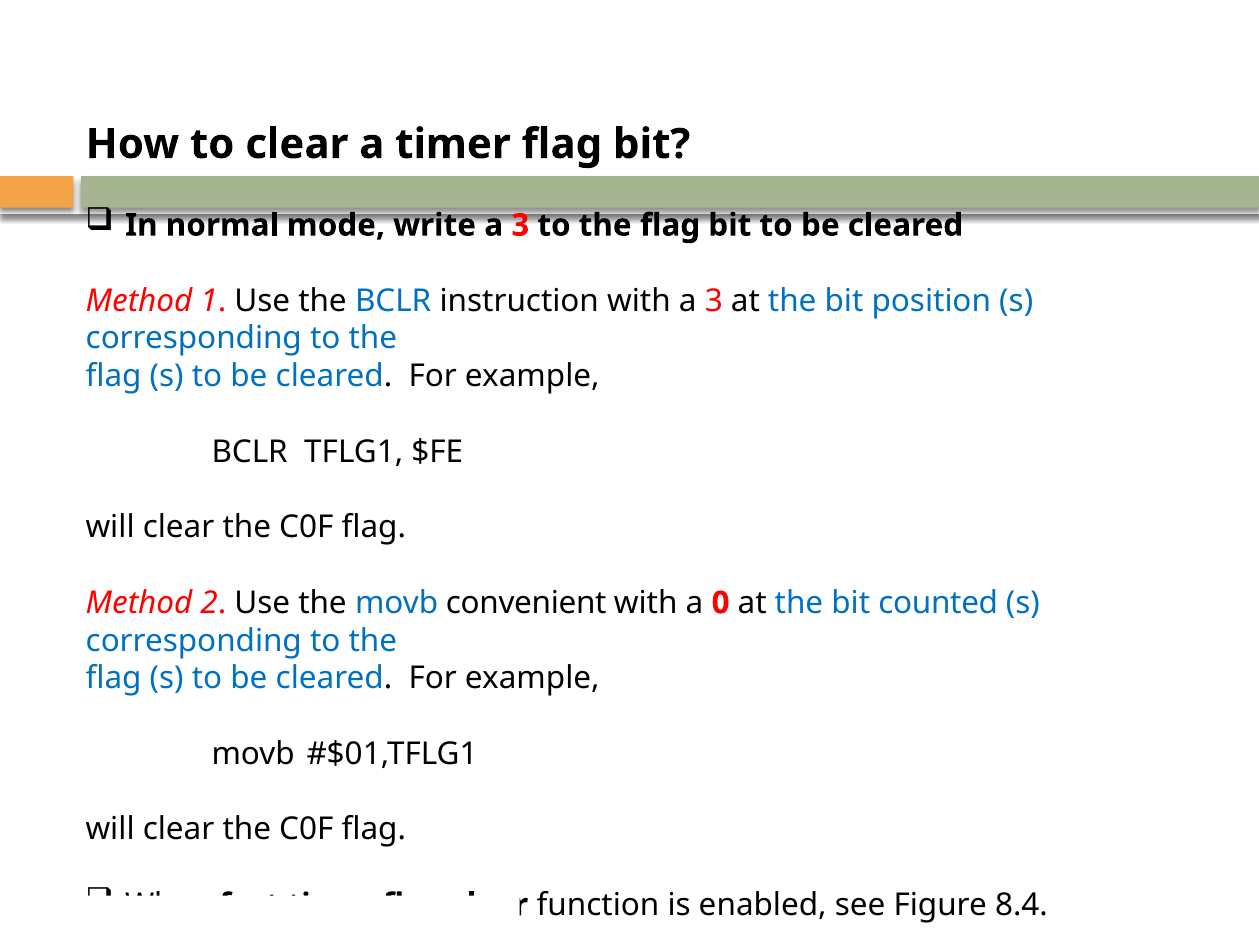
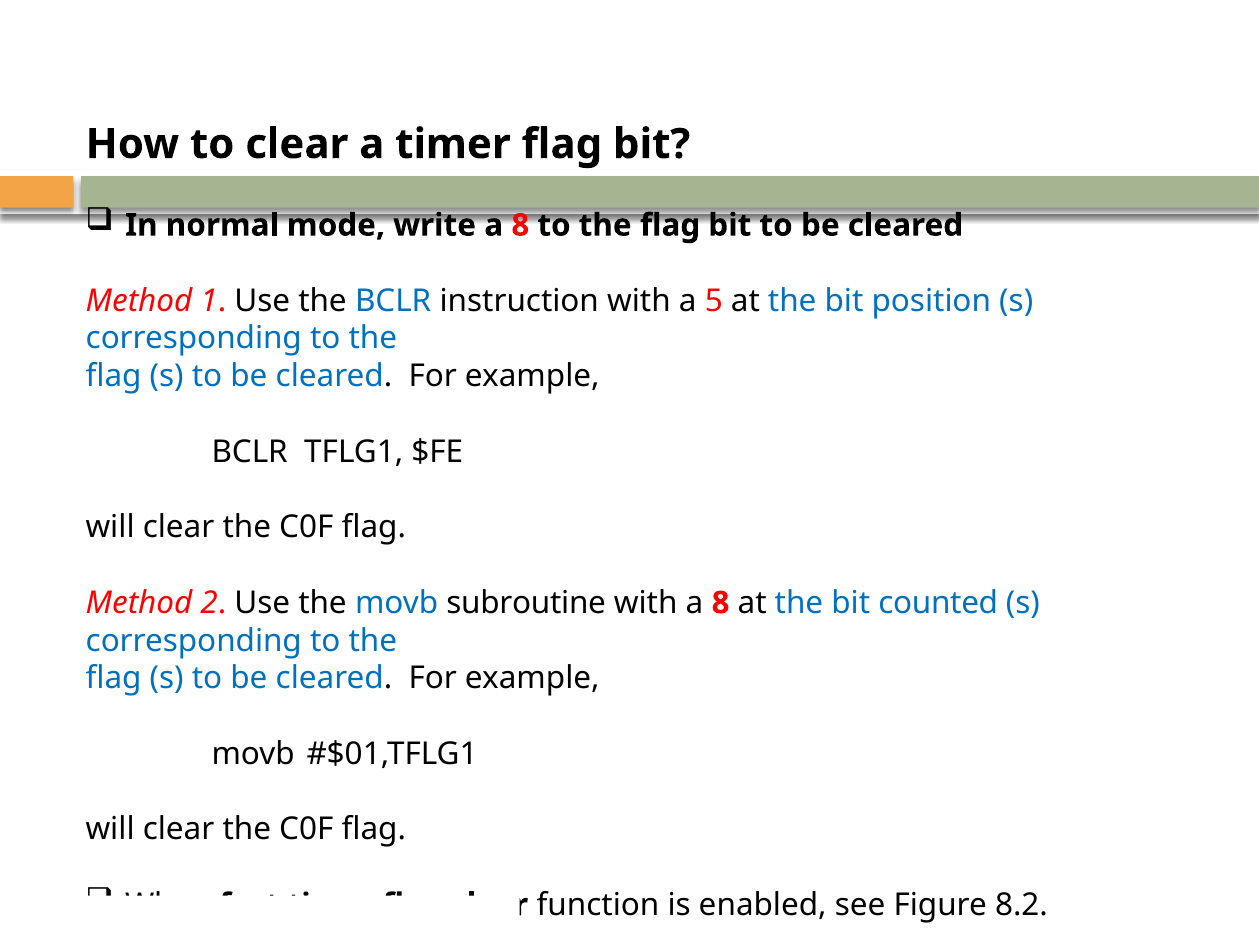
write a 3: 3 -> 8
with a 3: 3 -> 5
convenient: convenient -> subroutine
with a 0: 0 -> 8
8.4: 8.4 -> 8.2
